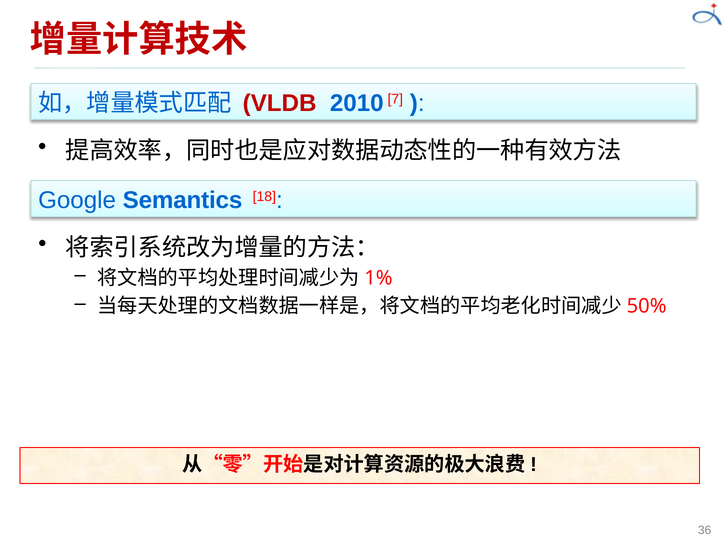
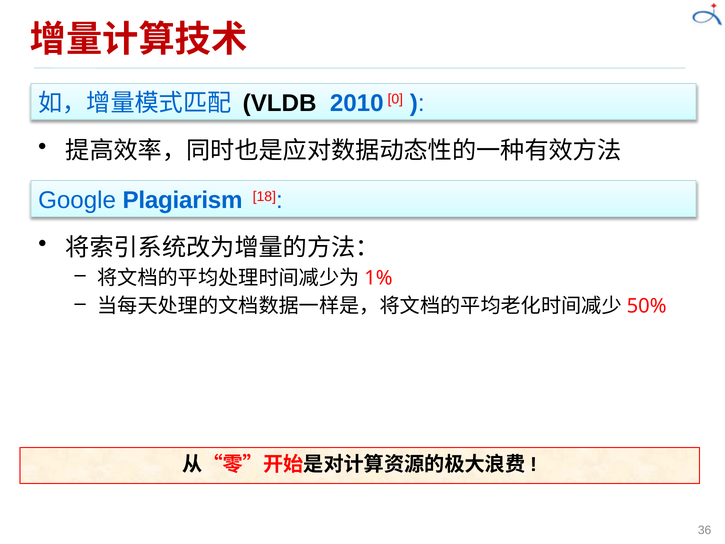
VLDB colour: red -> black
7: 7 -> 0
Semantics: Semantics -> Plagiarism
